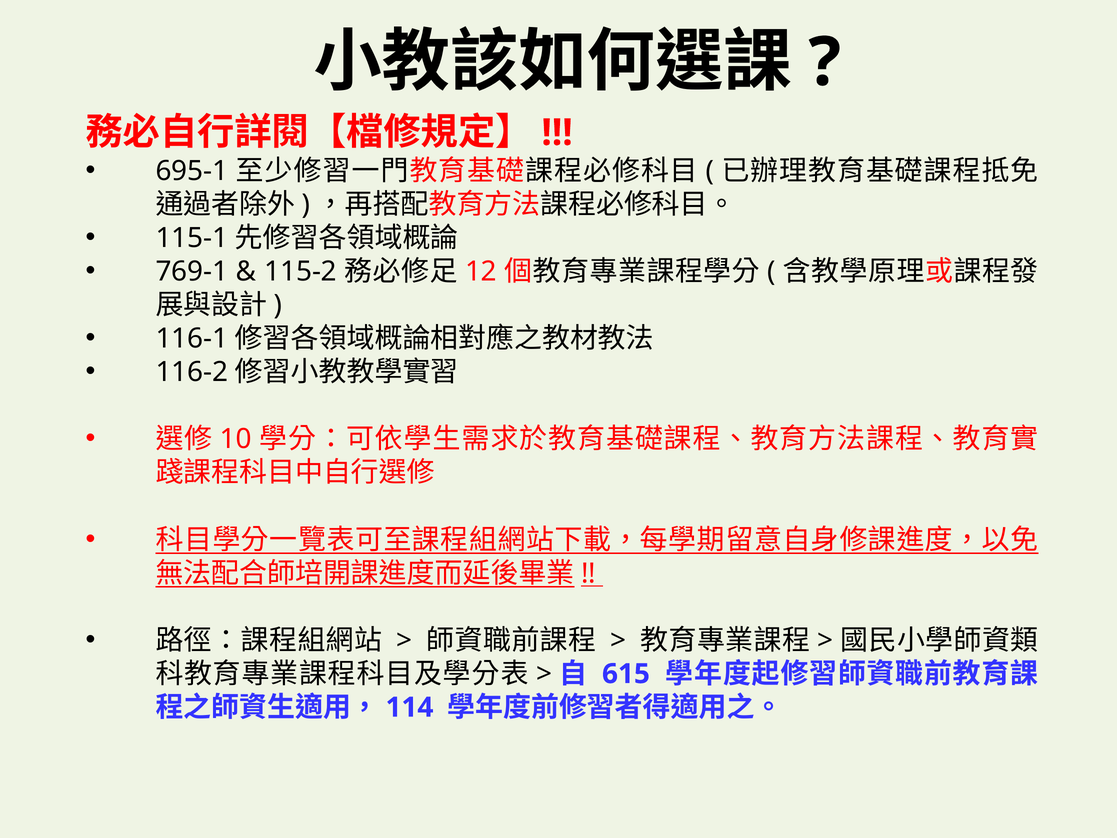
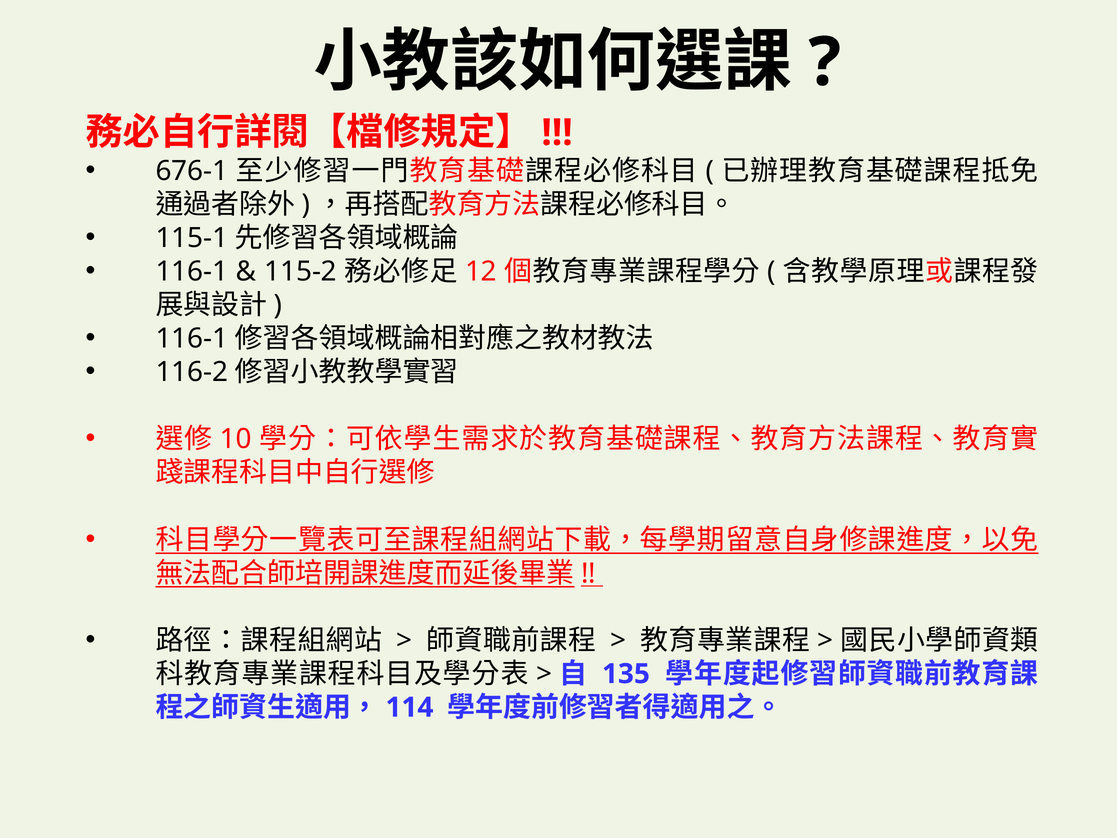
695-1: 695-1 -> 676-1
769-1: 769-1 -> 116-1
615: 615 -> 135
